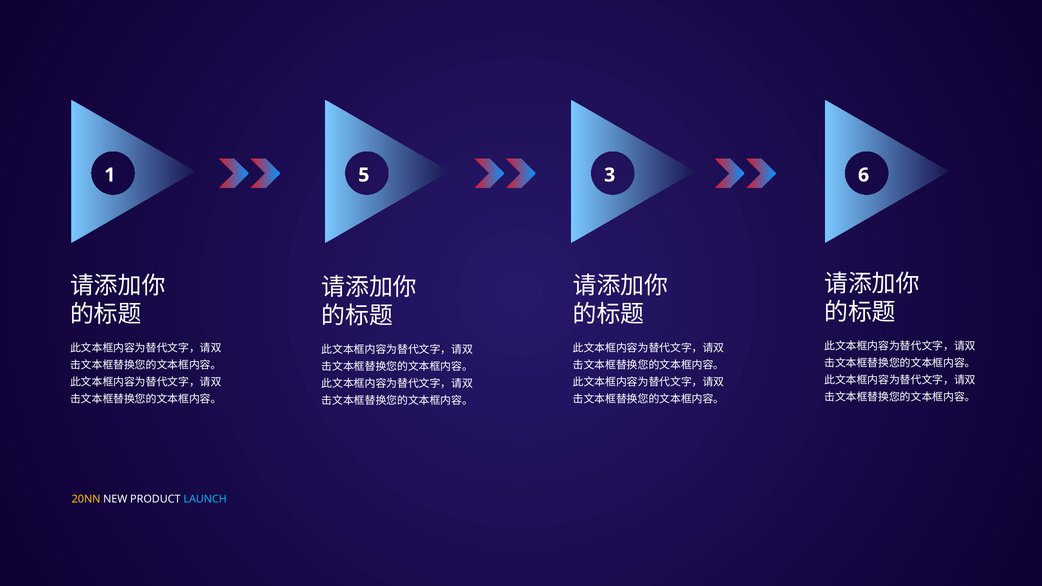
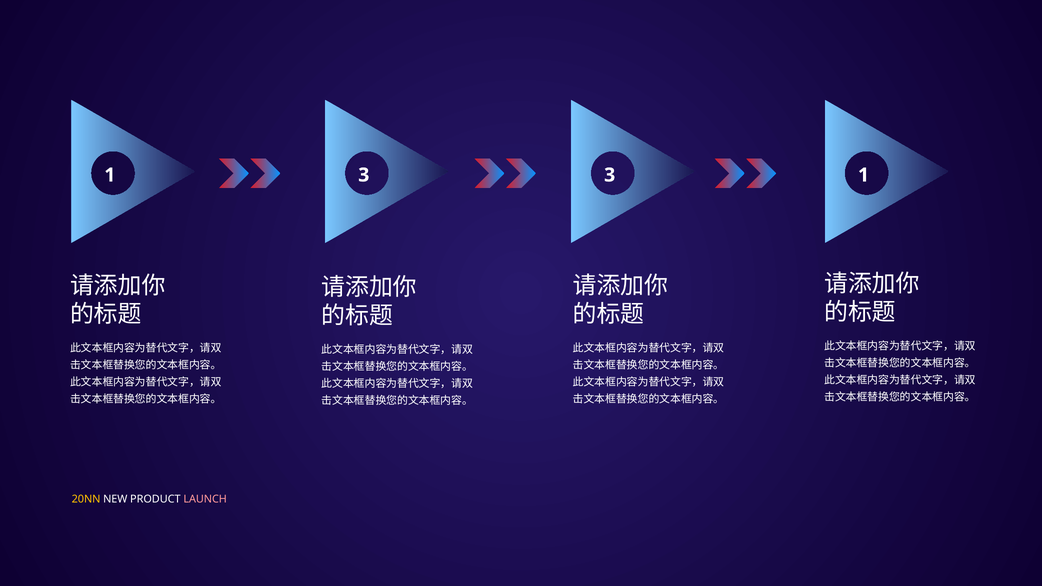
1 5: 5 -> 3
3 6: 6 -> 1
LAUNCH colour: light blue -> pink
